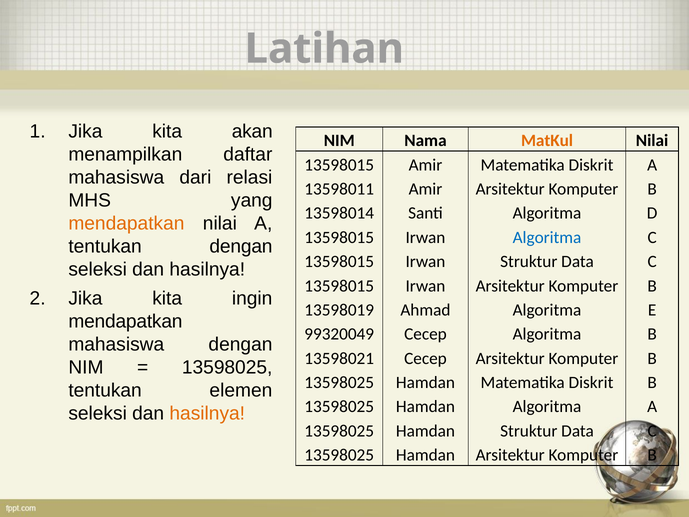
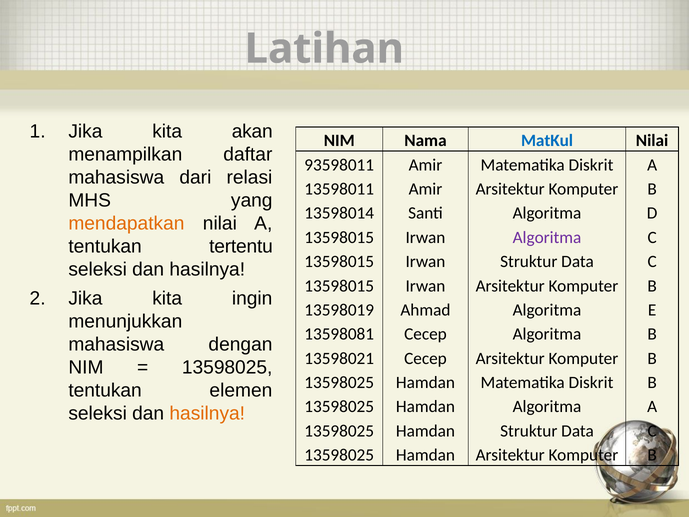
MatKul colour: orange -> blue
13598015 at (339, 165): 13598015 -> 93598011
Algoritma at (547, 237) colour: blue -> purple
tentukan dengan: dengan -> tertentu
mendapatkan at (125, 321): mendapatkan -> menunjukkan
99320049: 99320049 -> 13598081
